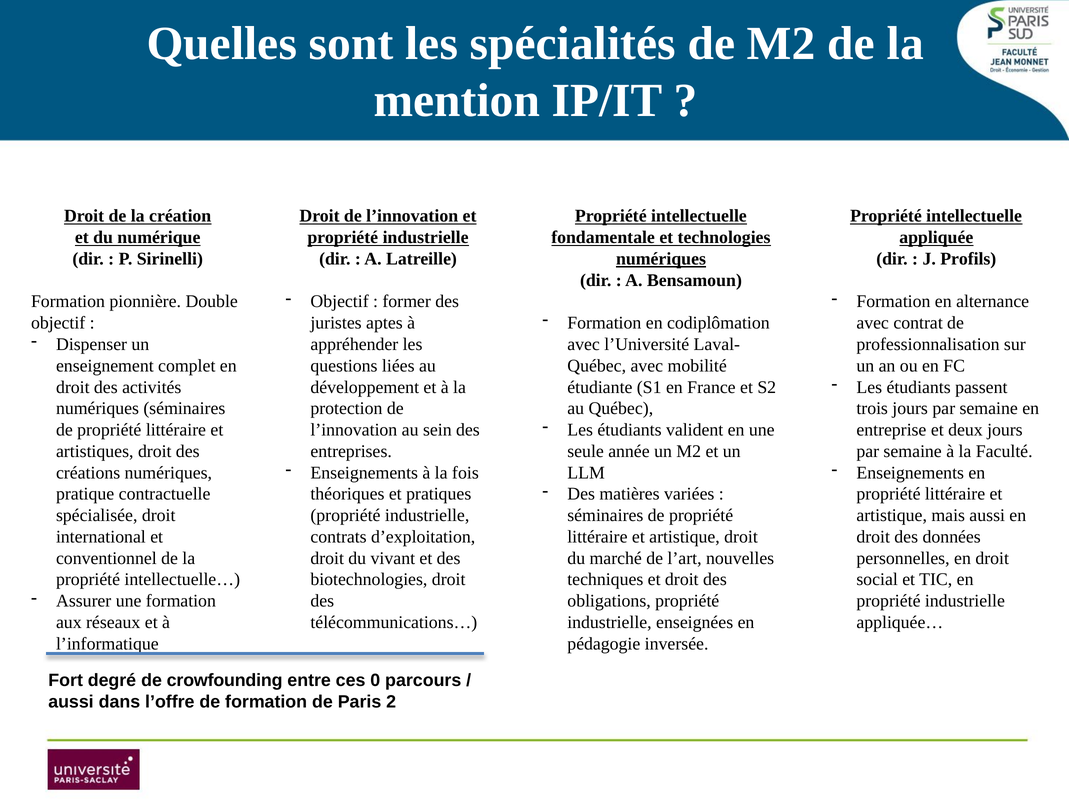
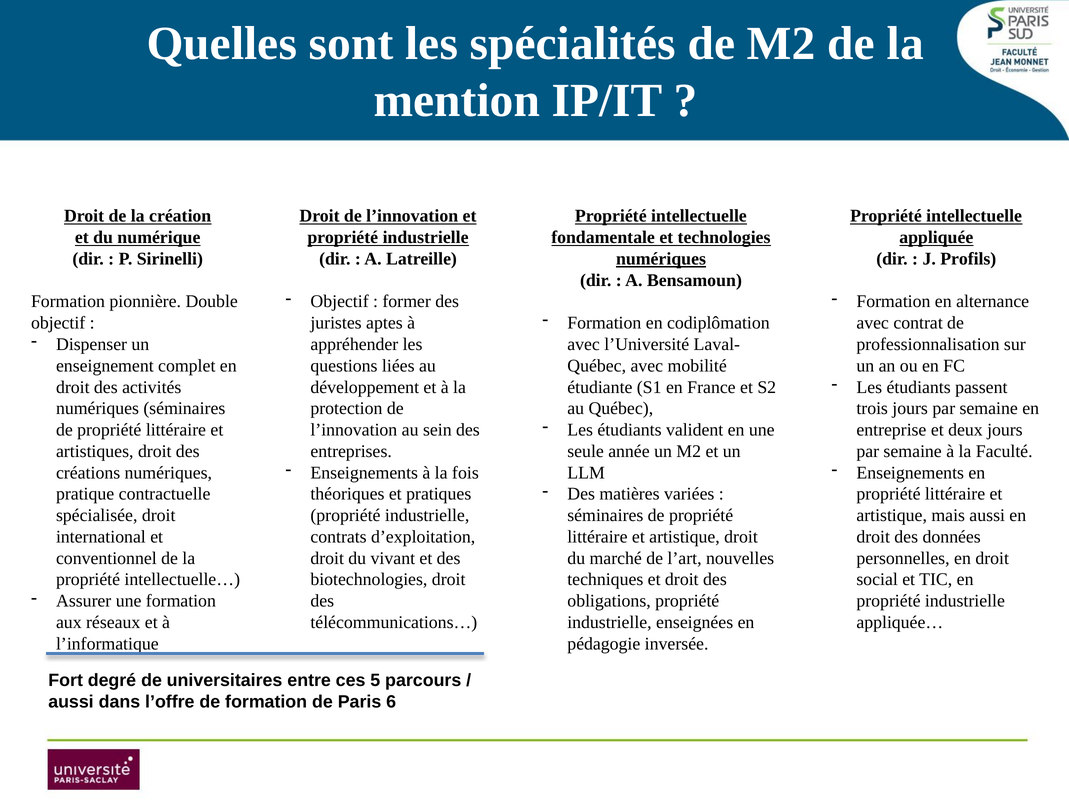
crowfounding: crowfounding -> universitaires
0: 0 -> 5
2: 2 -> 6
